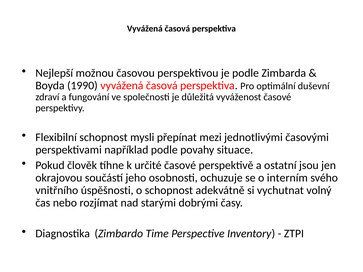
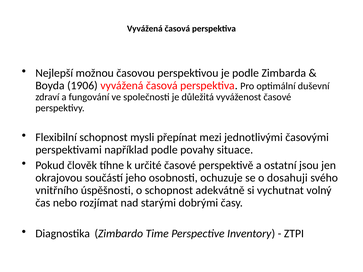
1990: 1990 -> 1906
interním: interním -> dosahuji
